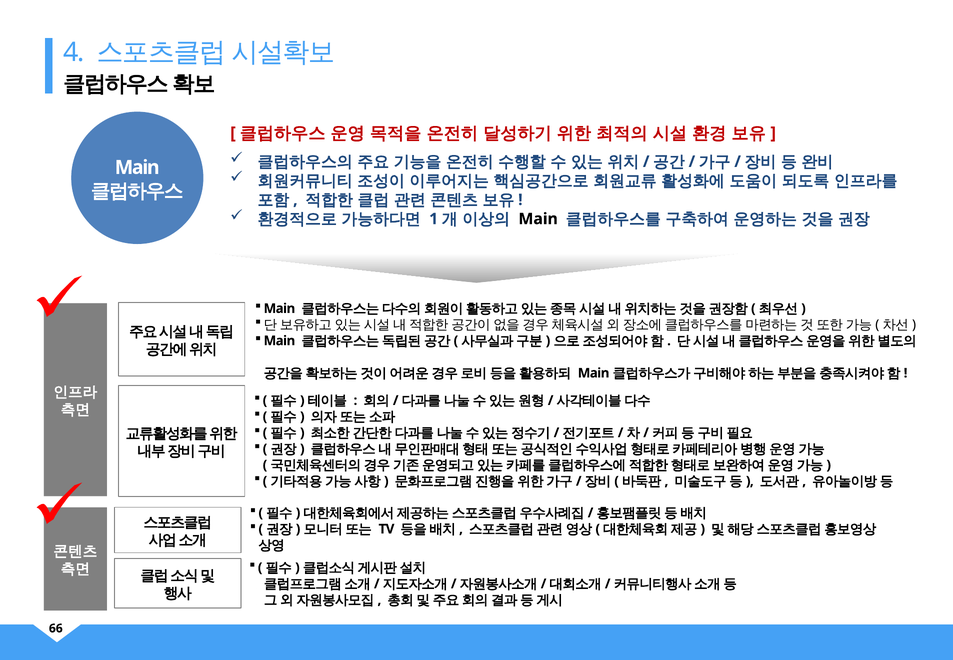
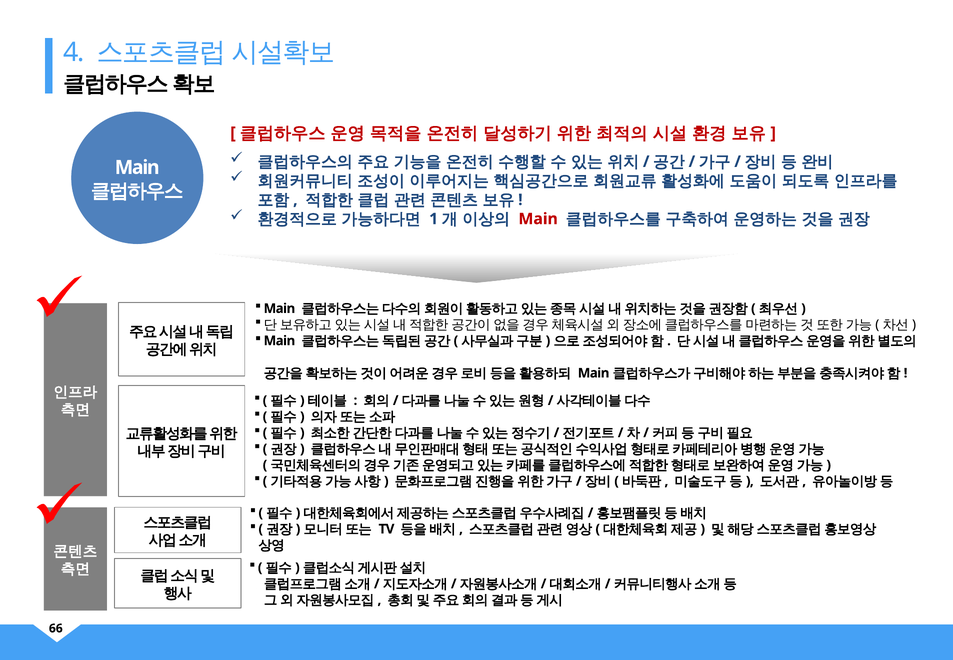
Main at (538, 219) colour: black -> red
